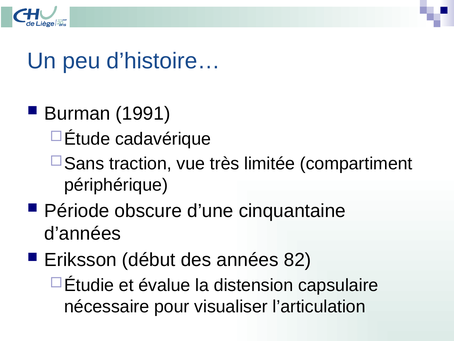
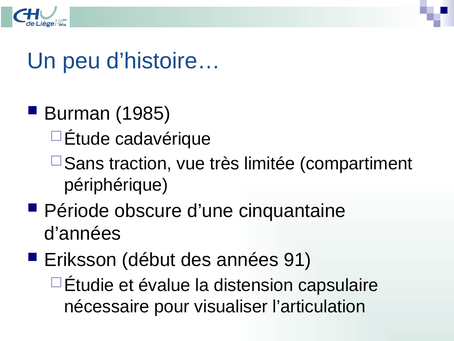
1991: 1991 -> 1985
82: 82 -> 91
